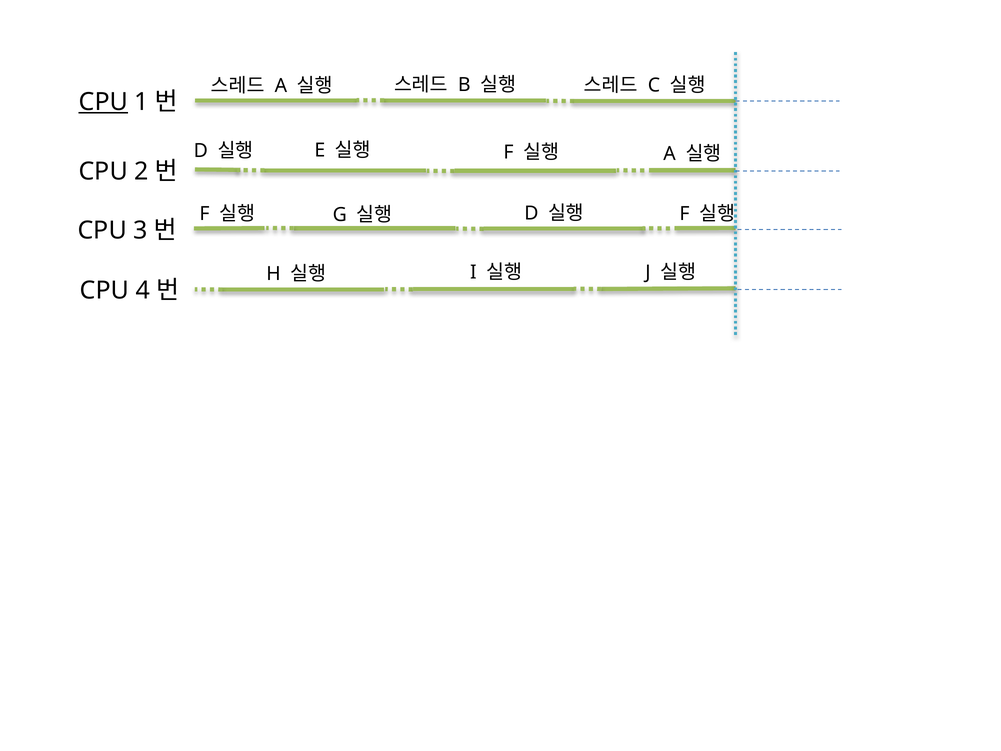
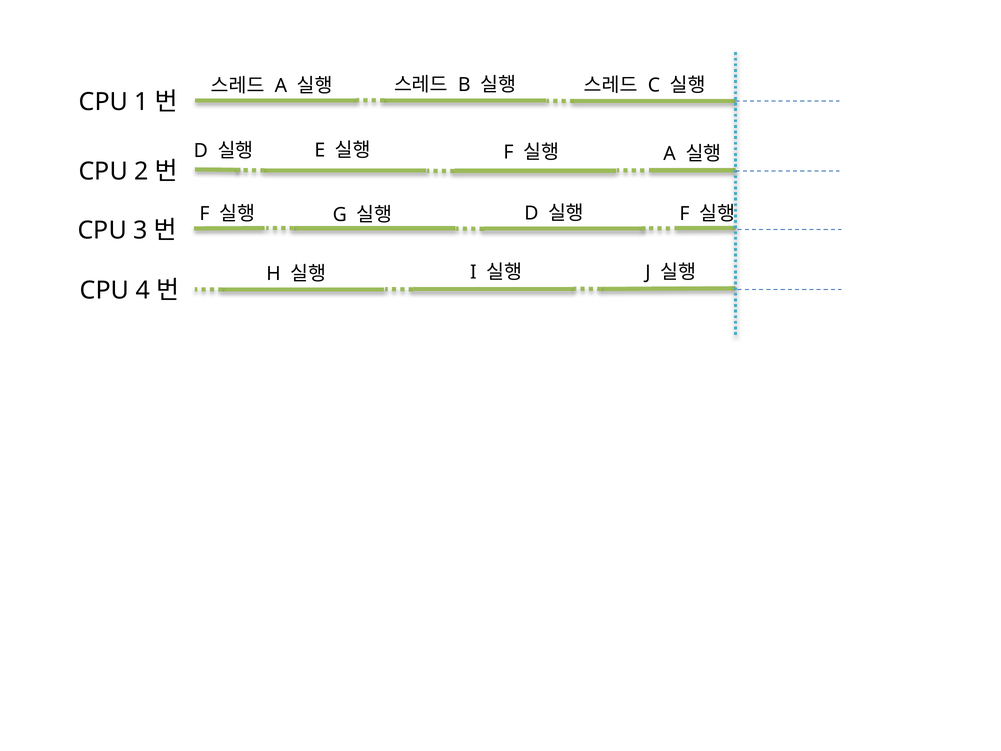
CPU at (103, 102) underline: present -> none
